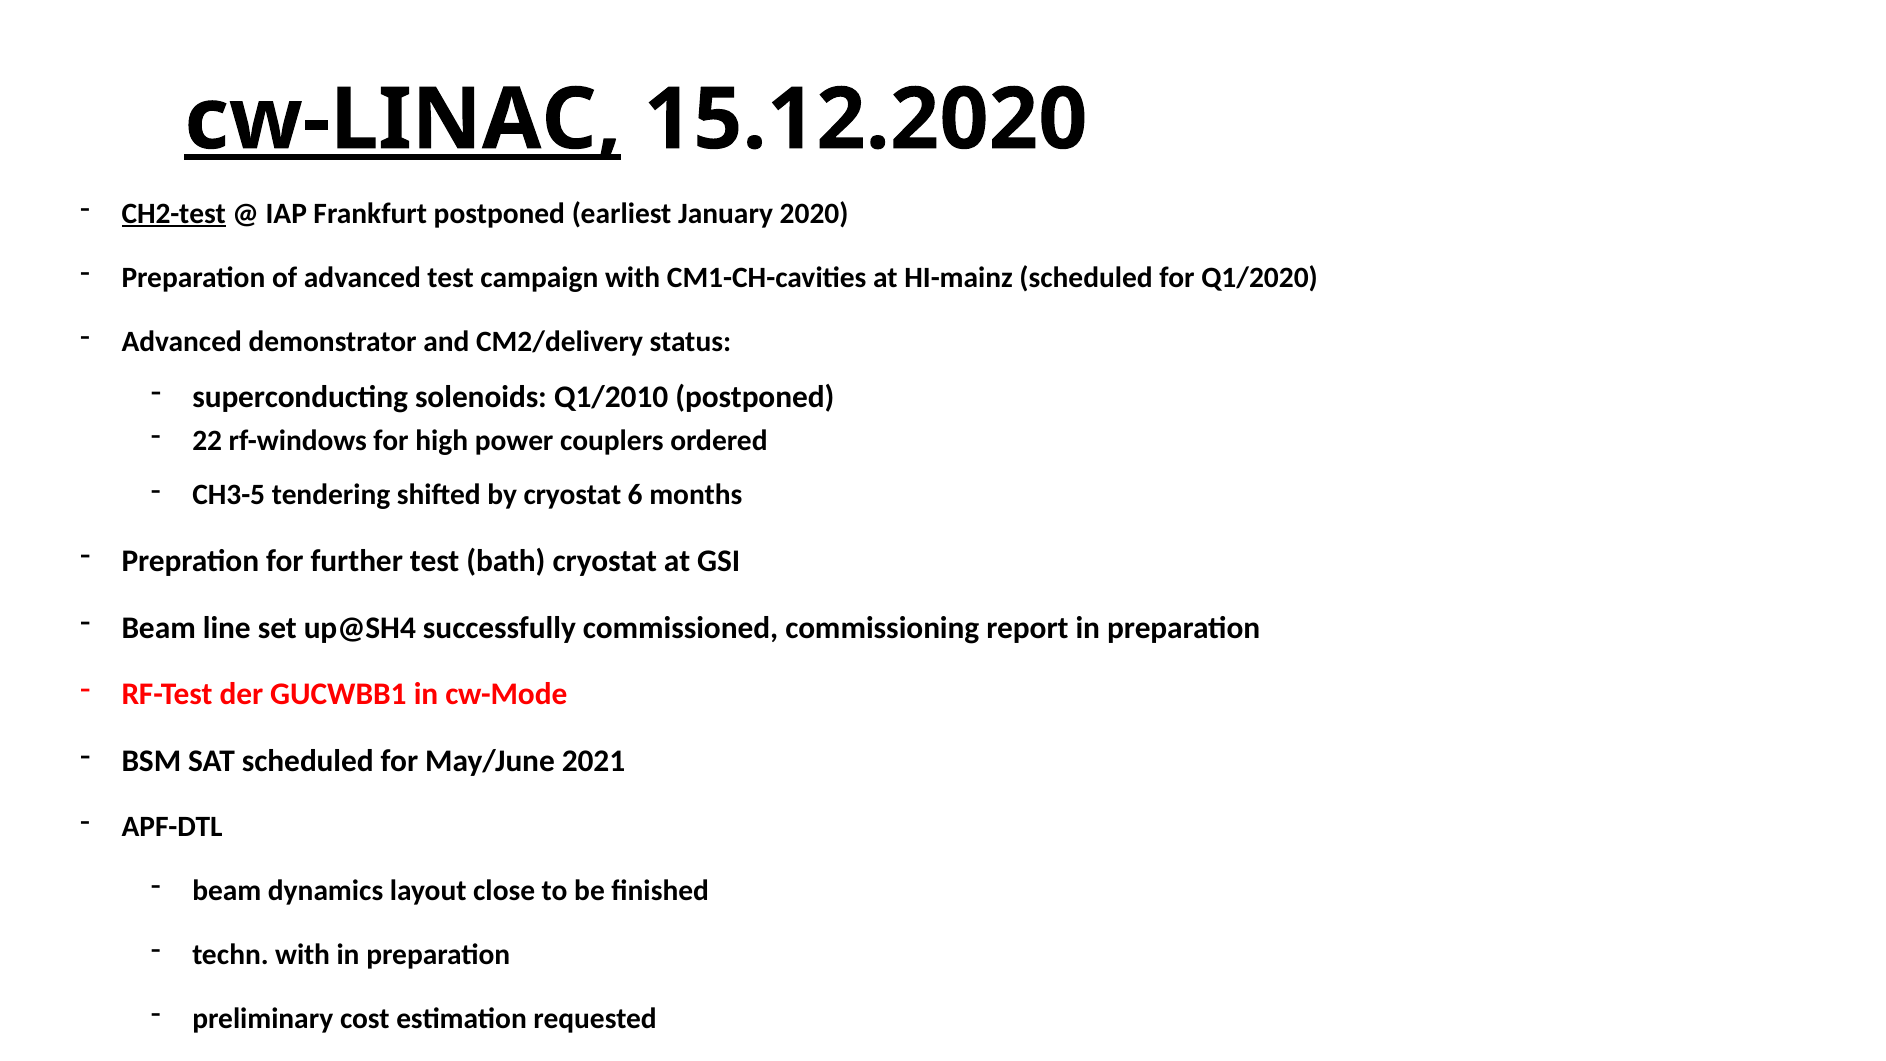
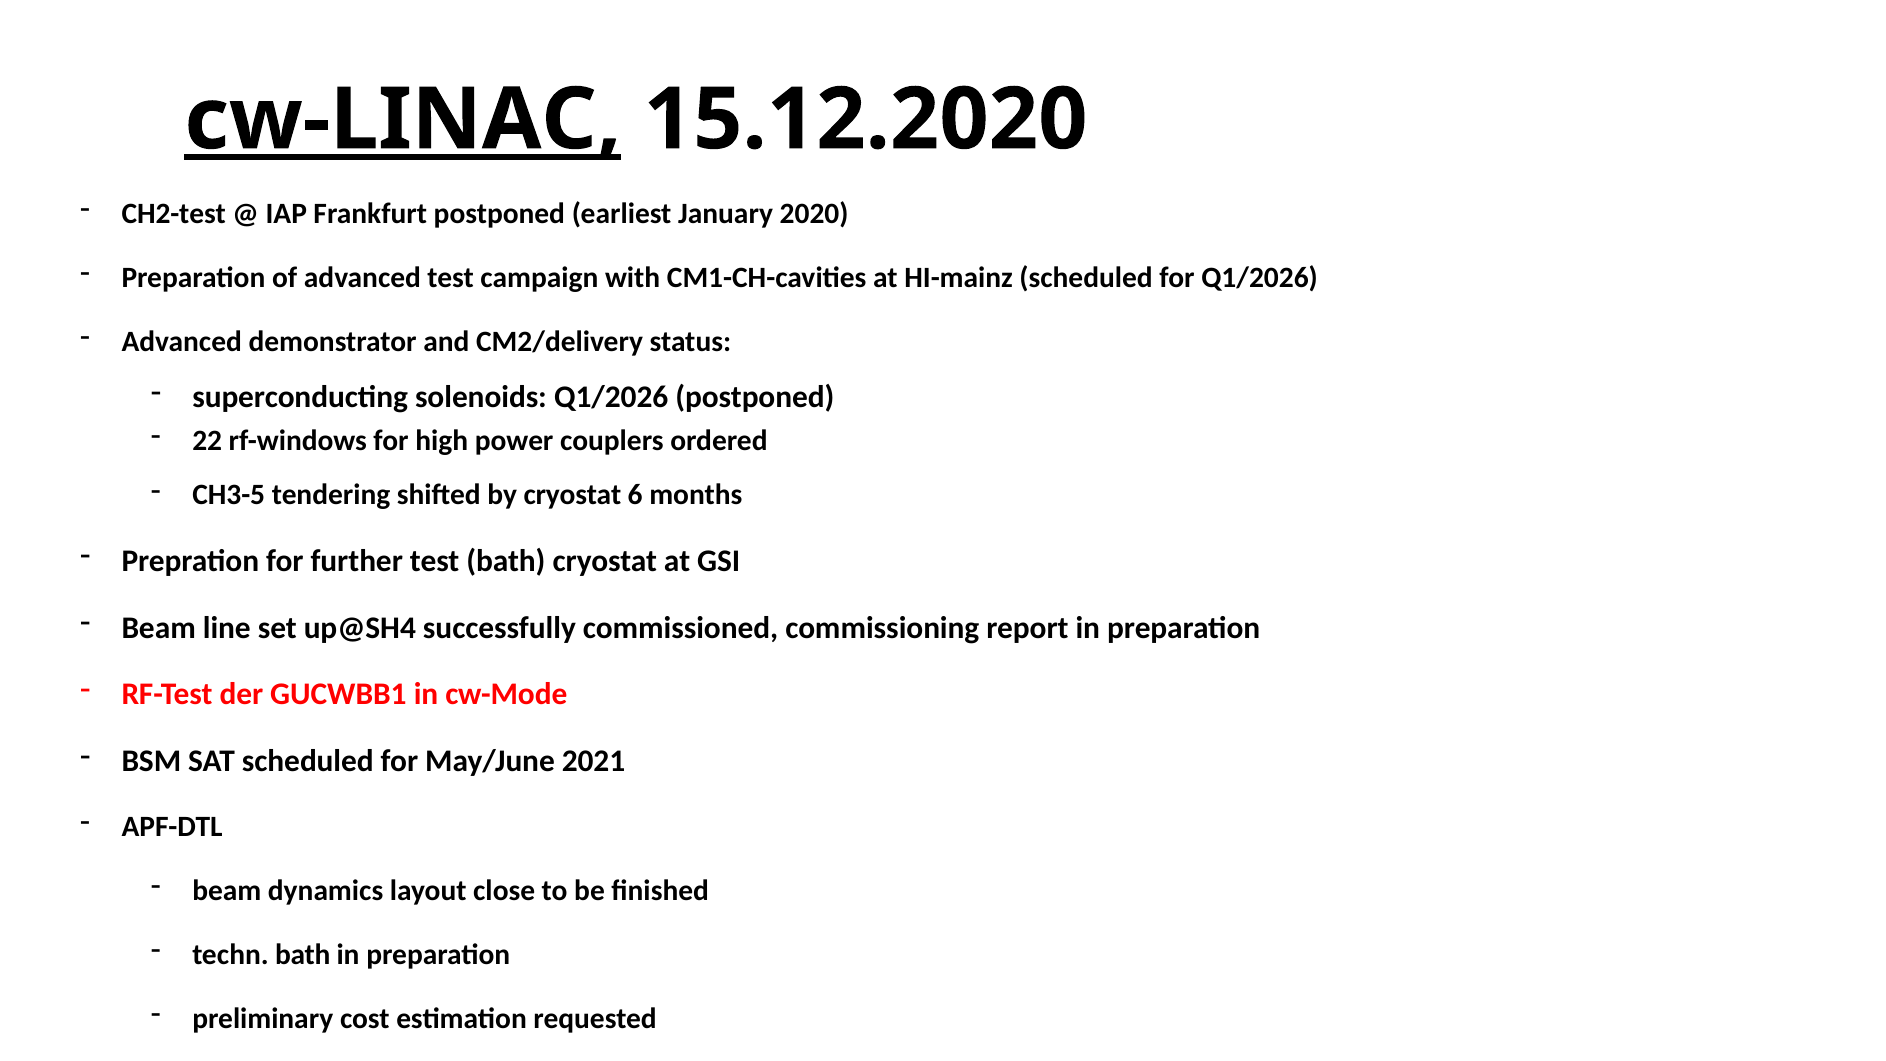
CH2-test underline: present -> none
for Q1/2020: Q1/2020 -> Q1/2026
solenoids Q1/2010: Q1/2010 -> Q1/2026
techn with: with -> bath
